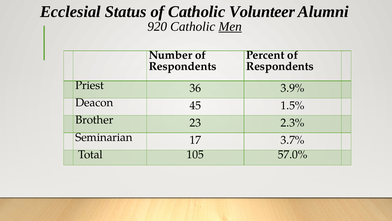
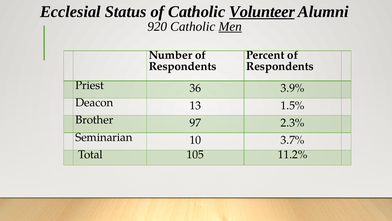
Volunteer underline: none -> present
45: 45 -> 13
23: 23 -> 97
17: 17 -> 10
57.0%: 57.0% -> 11.2%
